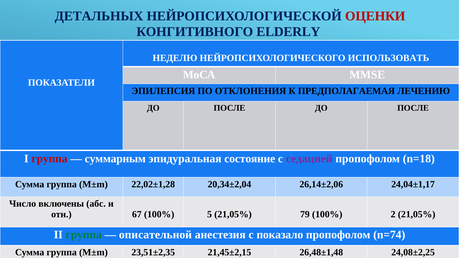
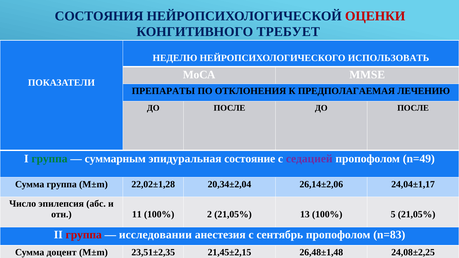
ДЕТАЛЬНЫХ: ДЕТАЛЬНЫХ -> СОСТОЯНИЯ
ELDERLY: ELDERLY -> ТРЕБУЕТ
ЭПИЛЕПСИЯ: ЭПИЛЕПСИЯ -> ПРЕПАРАТЫ
группа at (49, 159) colour: red -> green
n=18: n=18 -> n=49
включены: включены -> эпилепсия
67: 67 -> 11
5: 5 -> 2
79: 79 -> 13
2: 2 -> 5
группа at (84, 235) colour: green -> red
описательной: описательной -> исследовании
показало: показало -> сентябрь
n=74: n=74 -> n=83
группа at (62, 253): группа -> доцент
